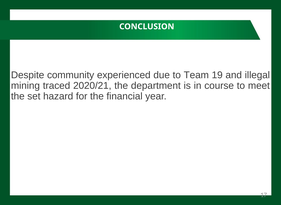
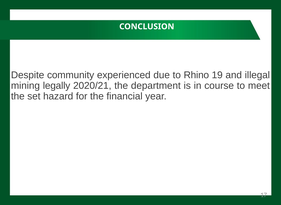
Team: Team -> Rhino
traced: traced -> legally
